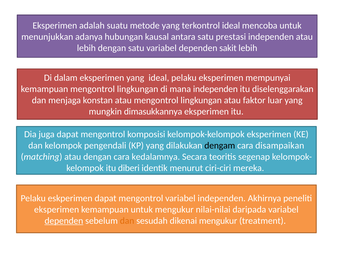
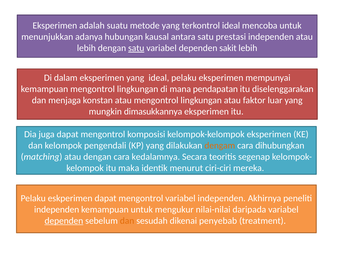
satu at (136, 48) underline: none -> present
mana independen: independen -> pendapatan
dengam colour: black -> orange
disampaikan: disampaikan -> dihubungkan
diberi: diberi -> maka
eksperimen at (57, 209): eksperimen -> independen
dikenai mengukur: mengukur -> penyebab
